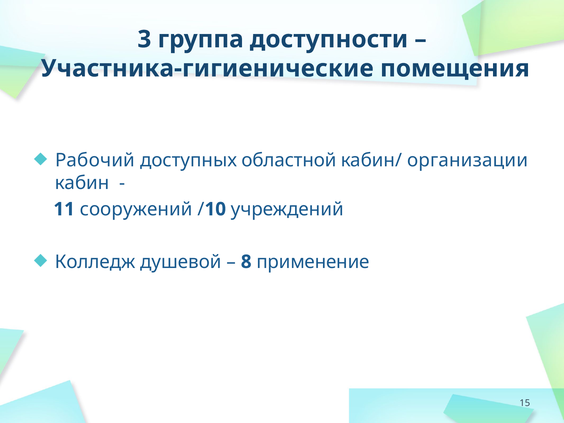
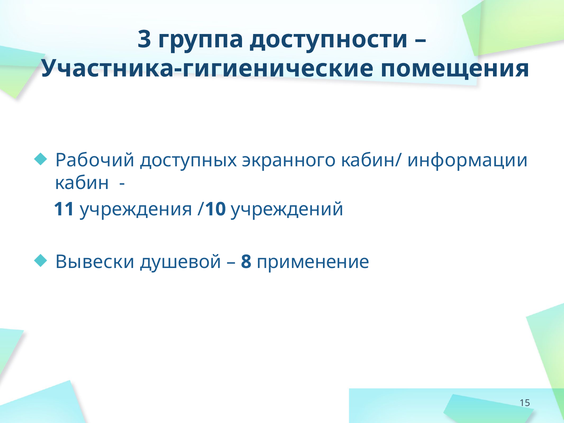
областной: областной -> экранного
организации: организации -> информации
сооружений: сооружений -> учреждения
Колледж: Колледж -> Вывески
